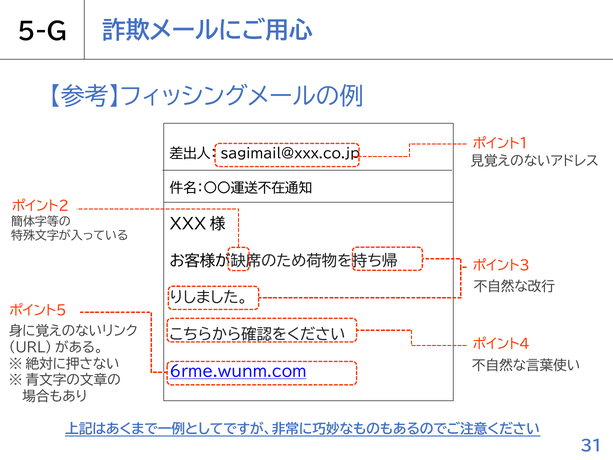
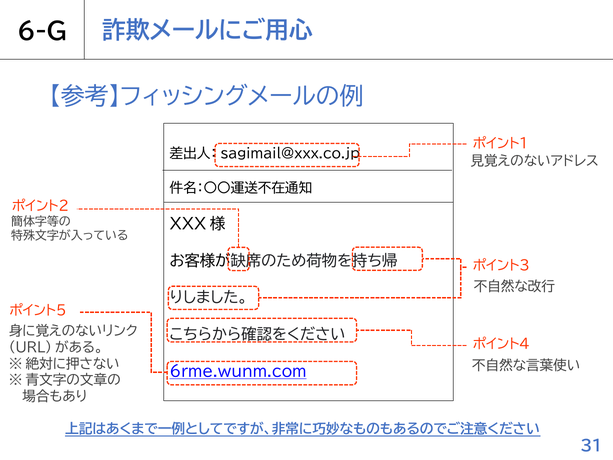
5-G: 5-G -> 6-G
